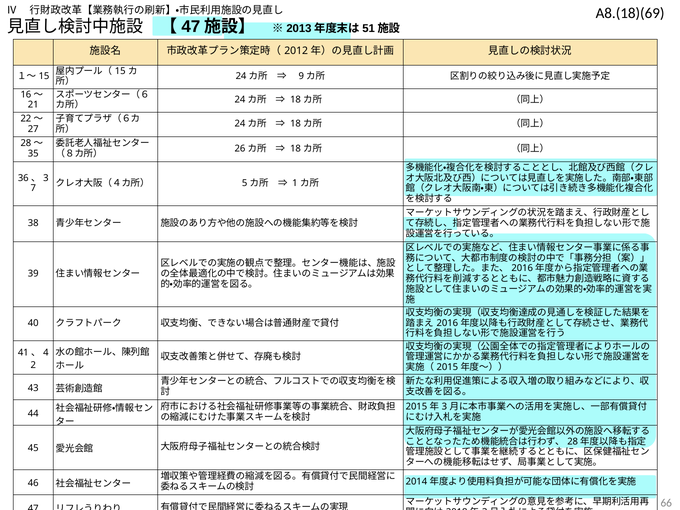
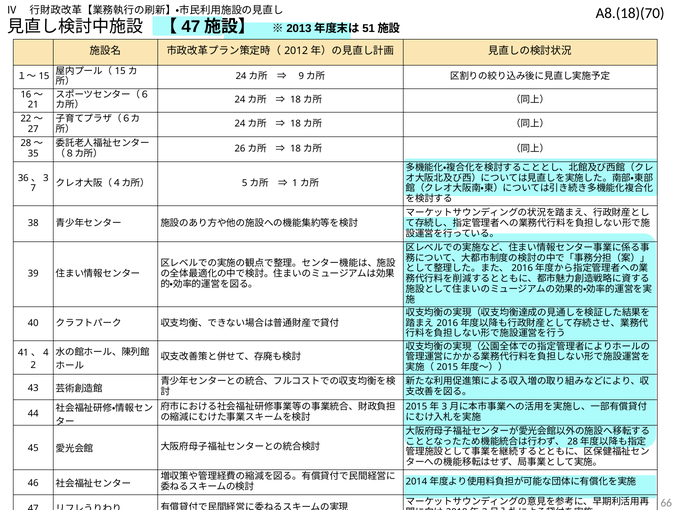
A8.(18)(69: A8.(18)(69 -> A8.(18)(70
